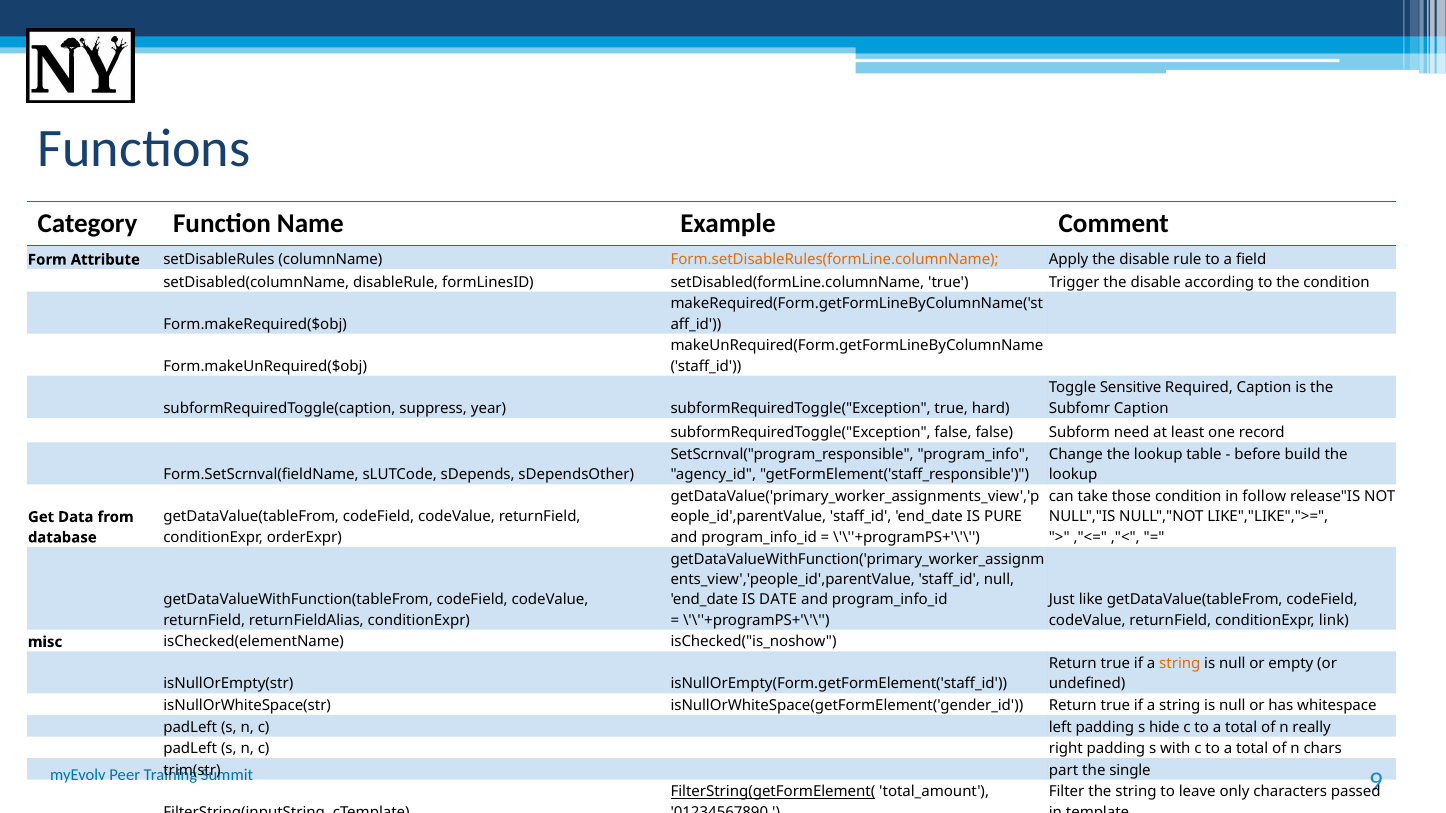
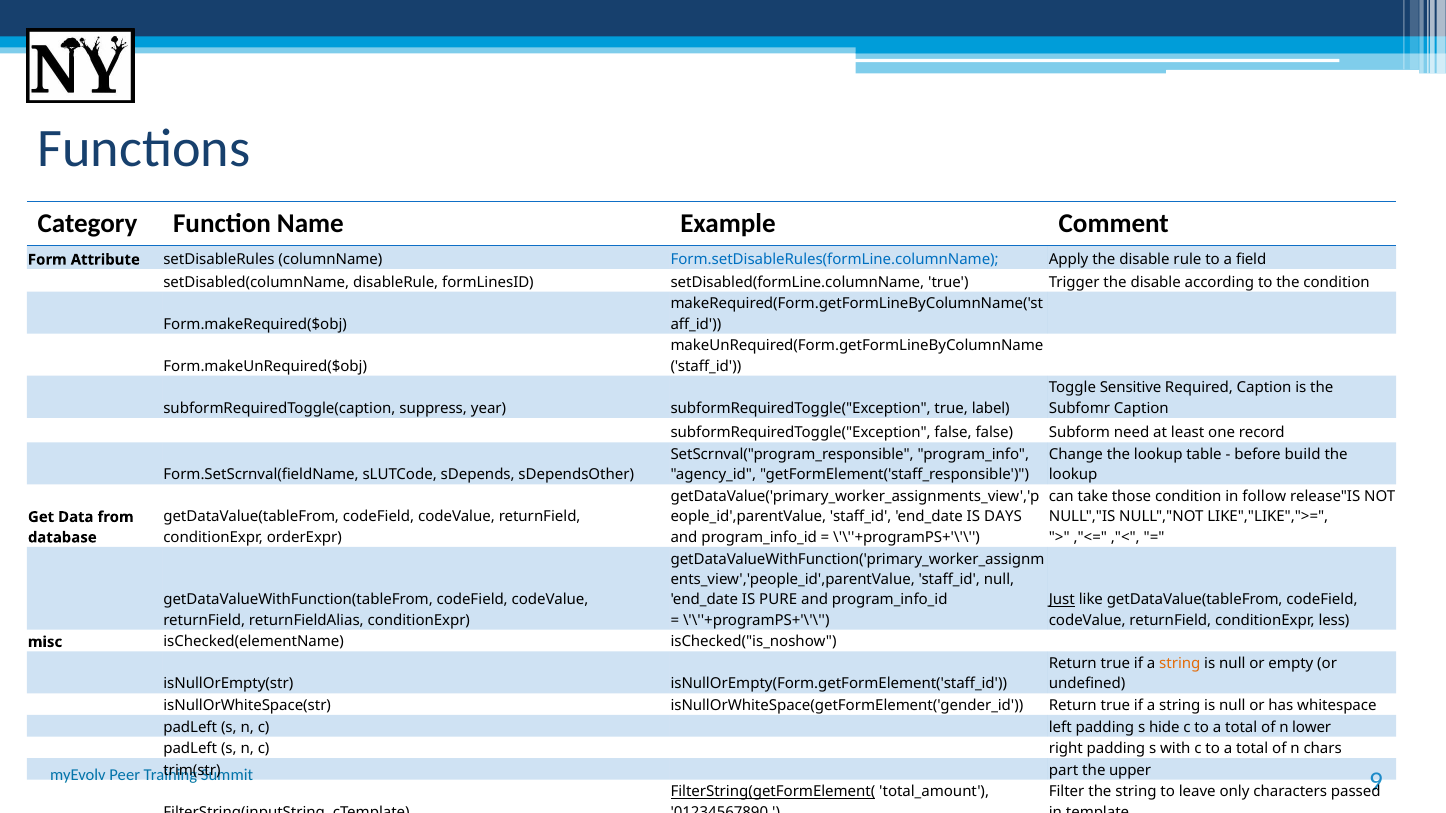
Form.setDisableRules(formLine.columnName colour: orange -> blue
hard: hard -> label
PURE: PURE -> DAYS
DATE: DATE -> PURE
Just underline: none -> present
link: link -> less
really: really -> lower
single: single -> upper
